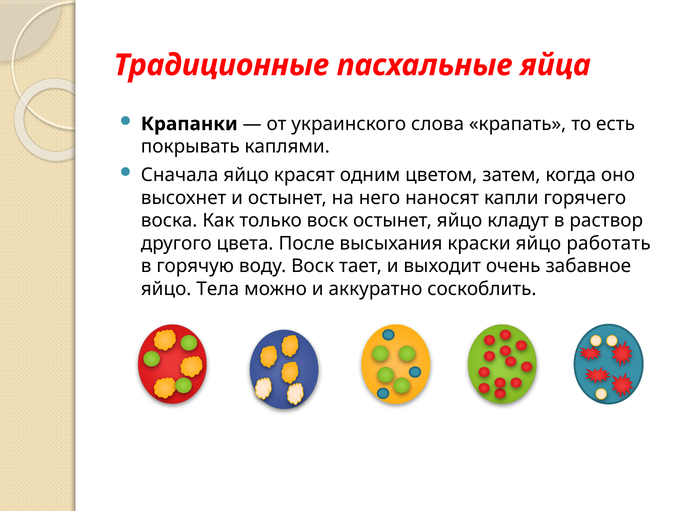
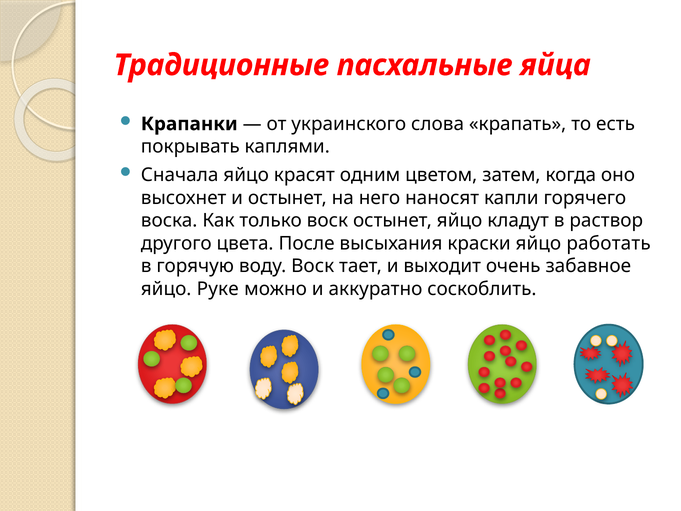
Тела: Тела -> Руке
